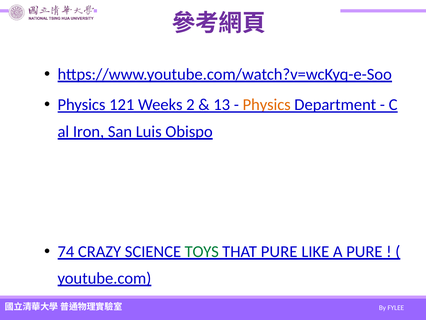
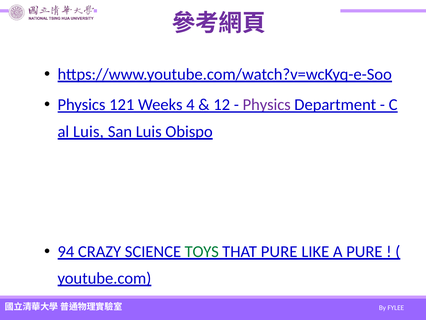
2: 2 -> 4
13: 13 -> 12
Physics at (267, 105) colour: orange -> purple
Iron at (89, 131): Iron -> Luis
74: 74 -> 94
